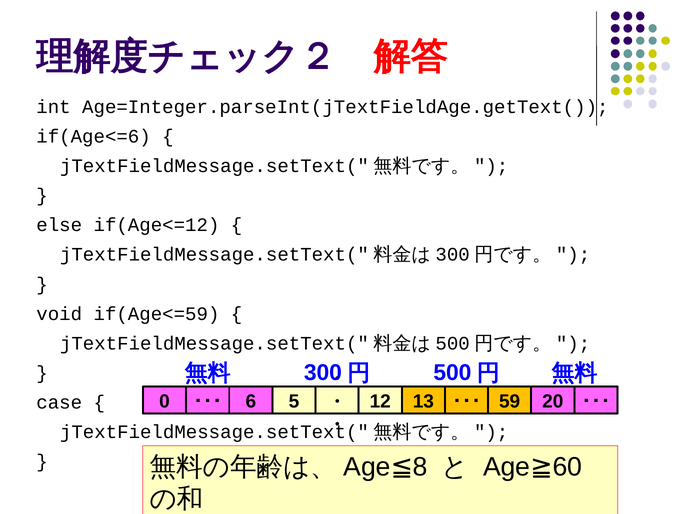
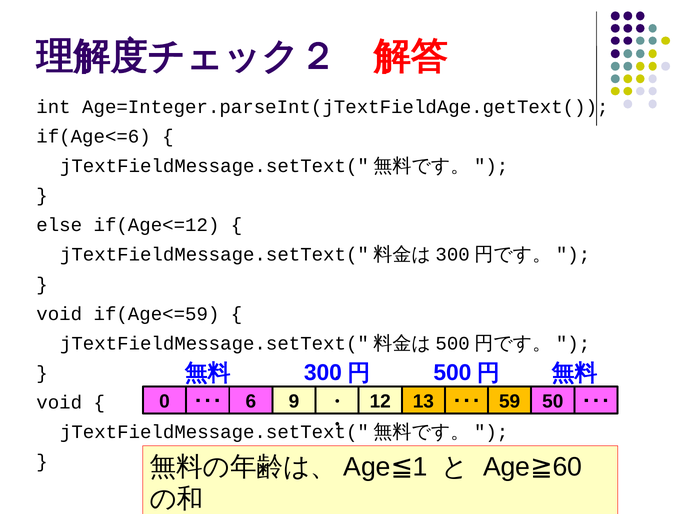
5: 5 -> 9
20: 20 -> 50
case at (59, 402): case -> void
8: 8 -> 1
